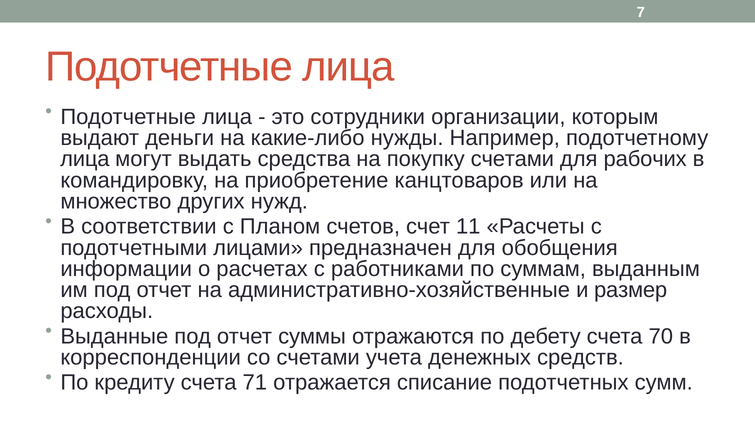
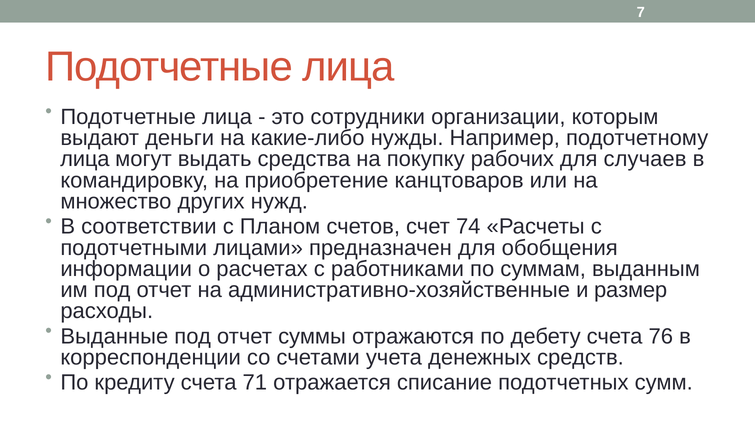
покупку счетами: счетами -> рабочих
рабочих: рабочих -> случаев
11: 11 -> 74
70: 70 -> 76
